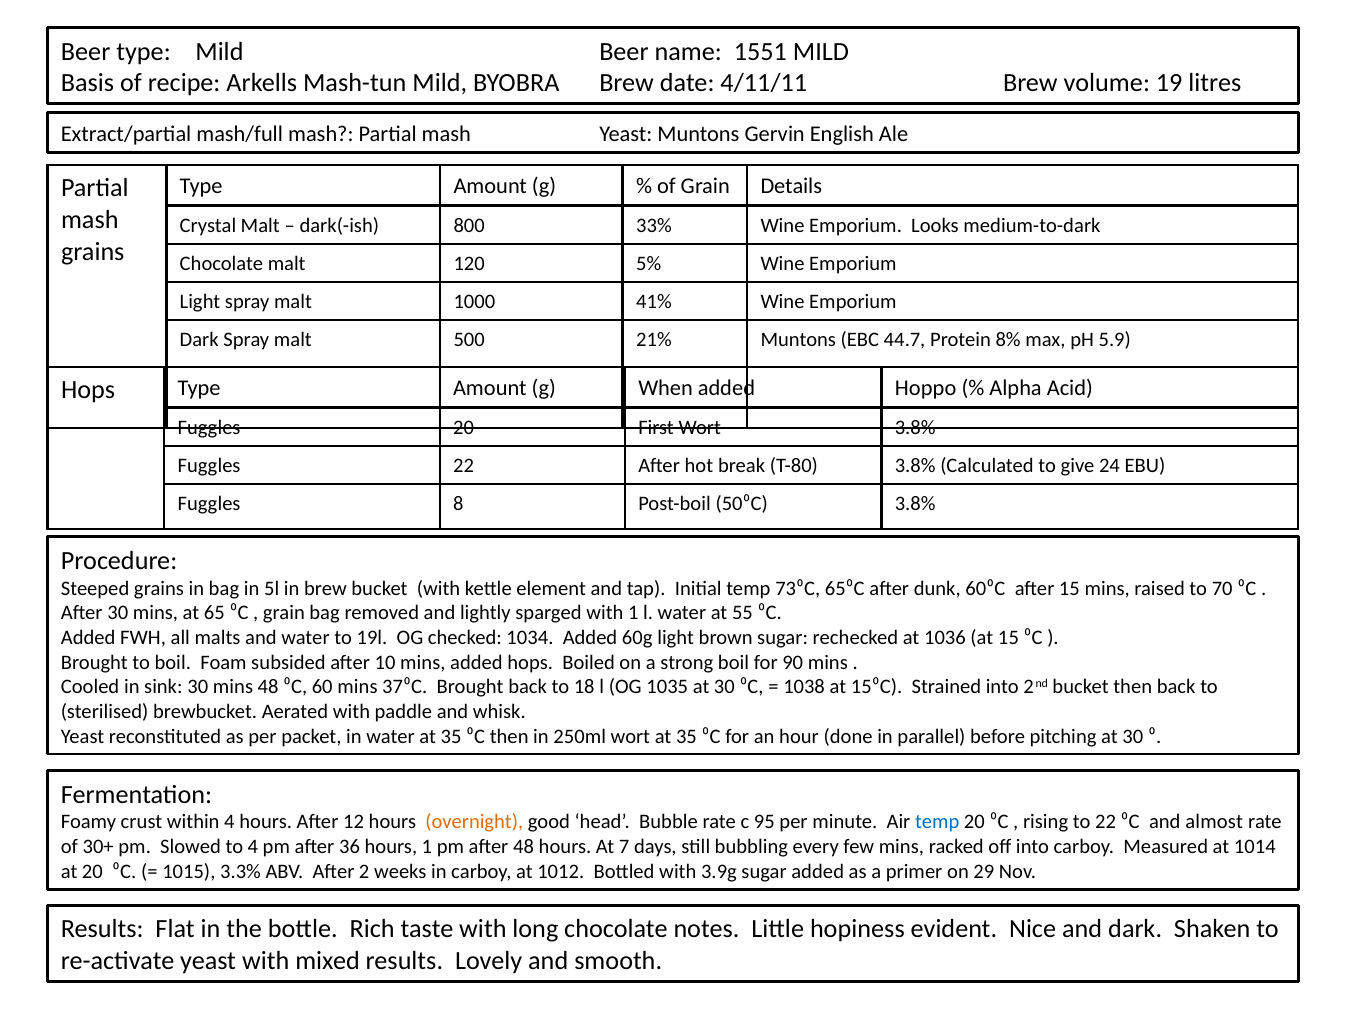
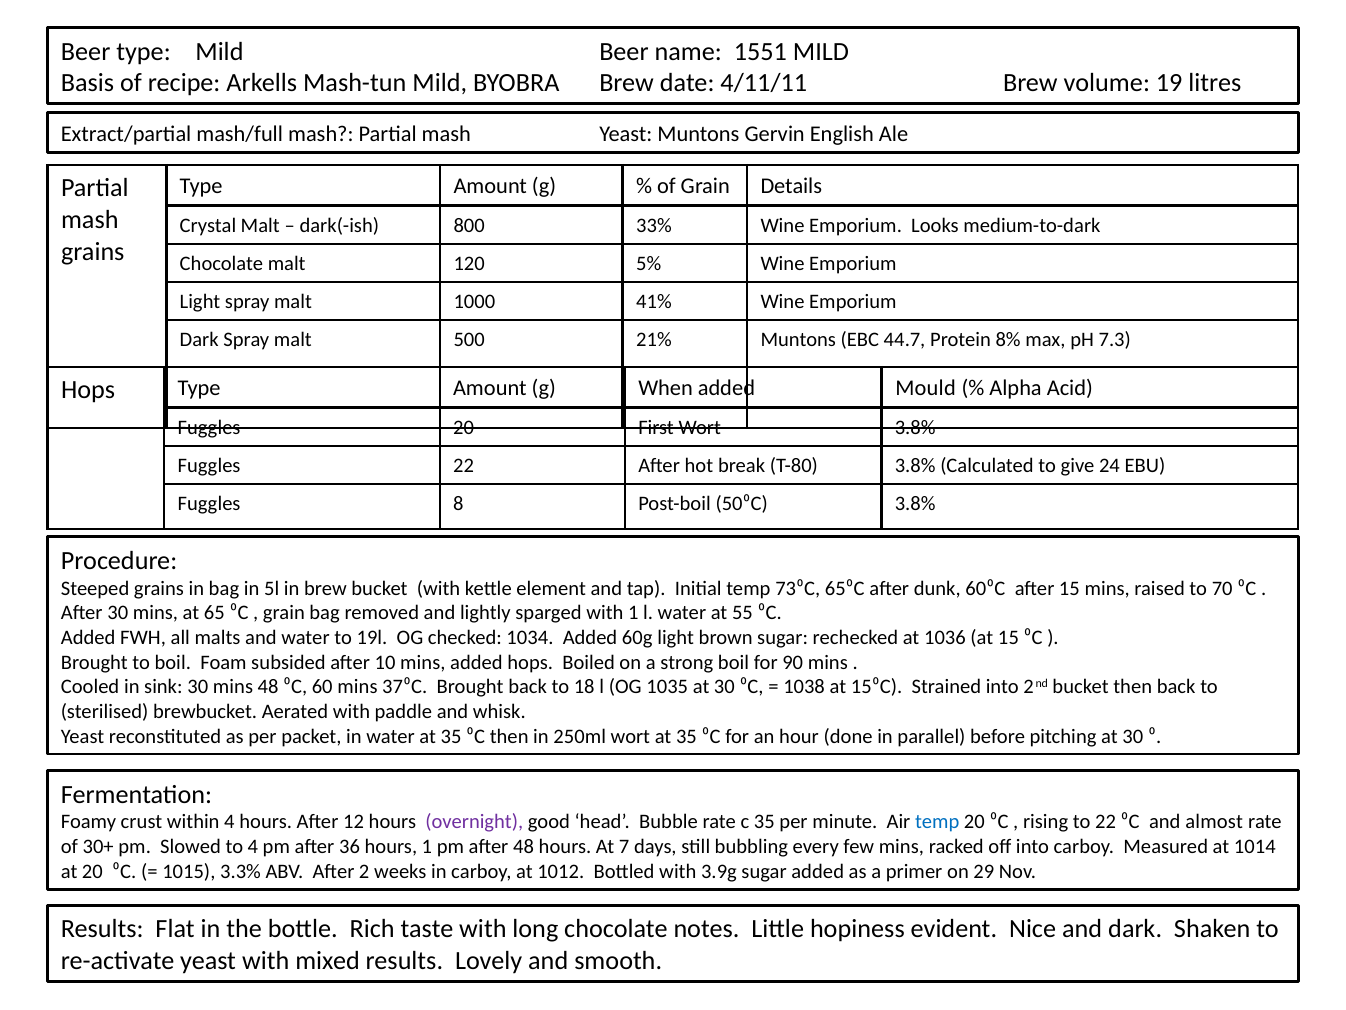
5.9: 5.9 -> 7.3
Hoppo: Hoppo -> Mould
overnight colour: orange -> purple
c 95: 95 -> 35
